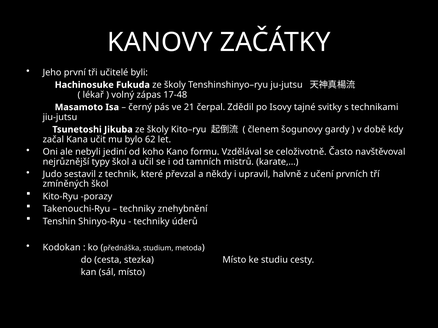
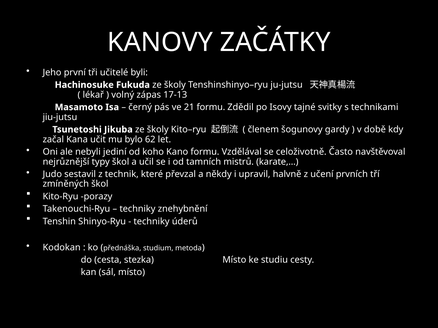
17-48: 17-48 -> 17-13
21 čerpal: čerpal -> formu
